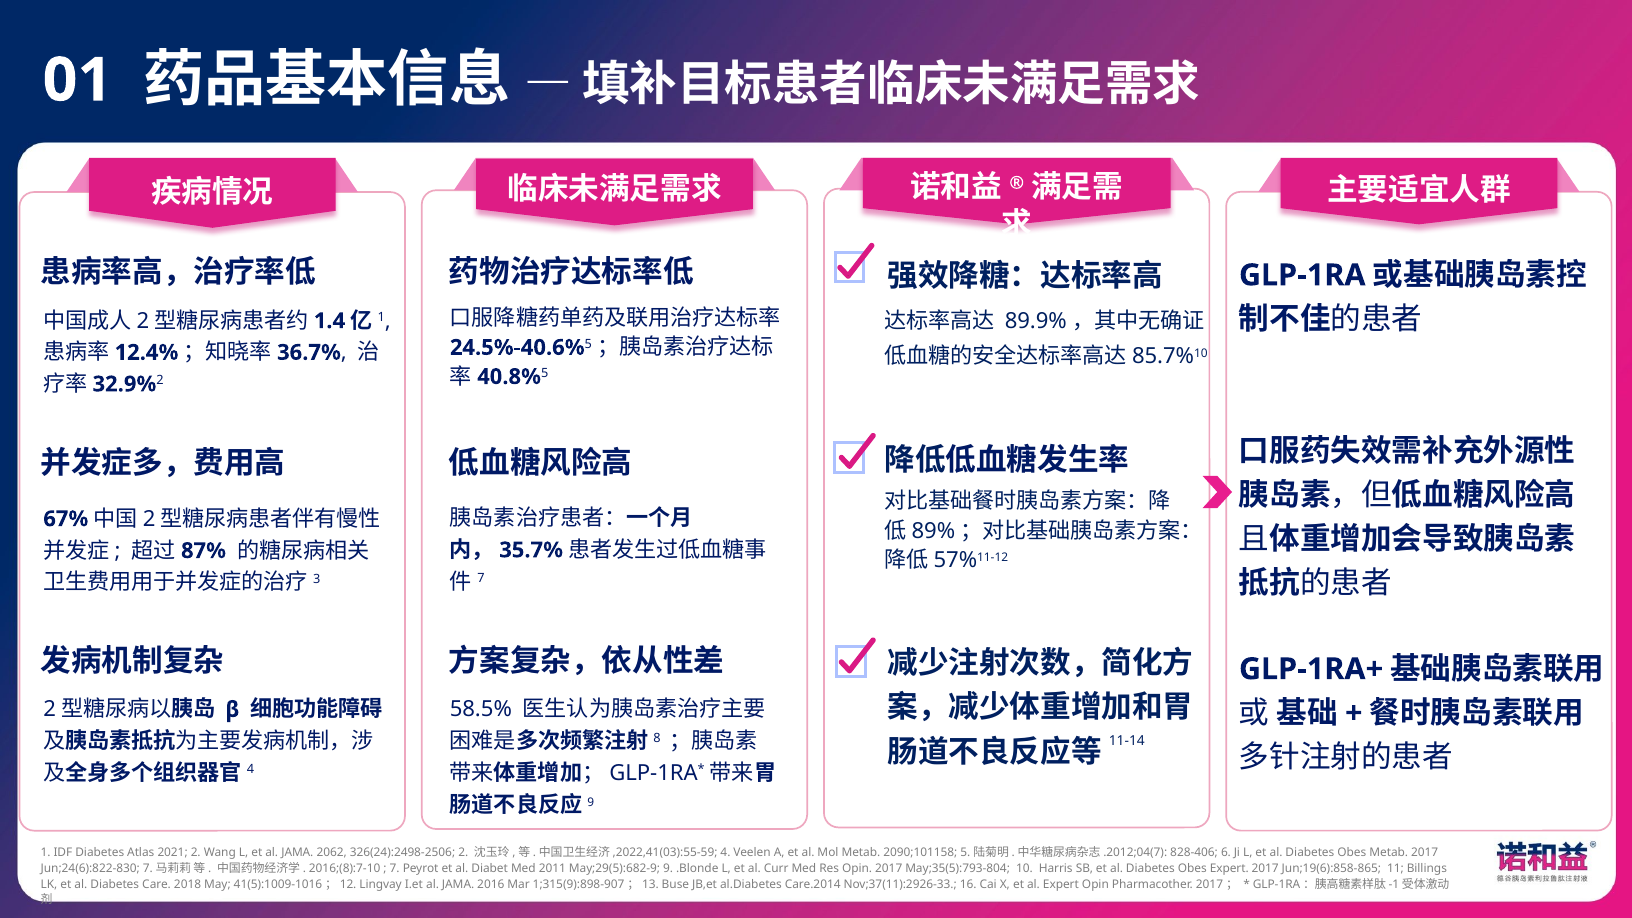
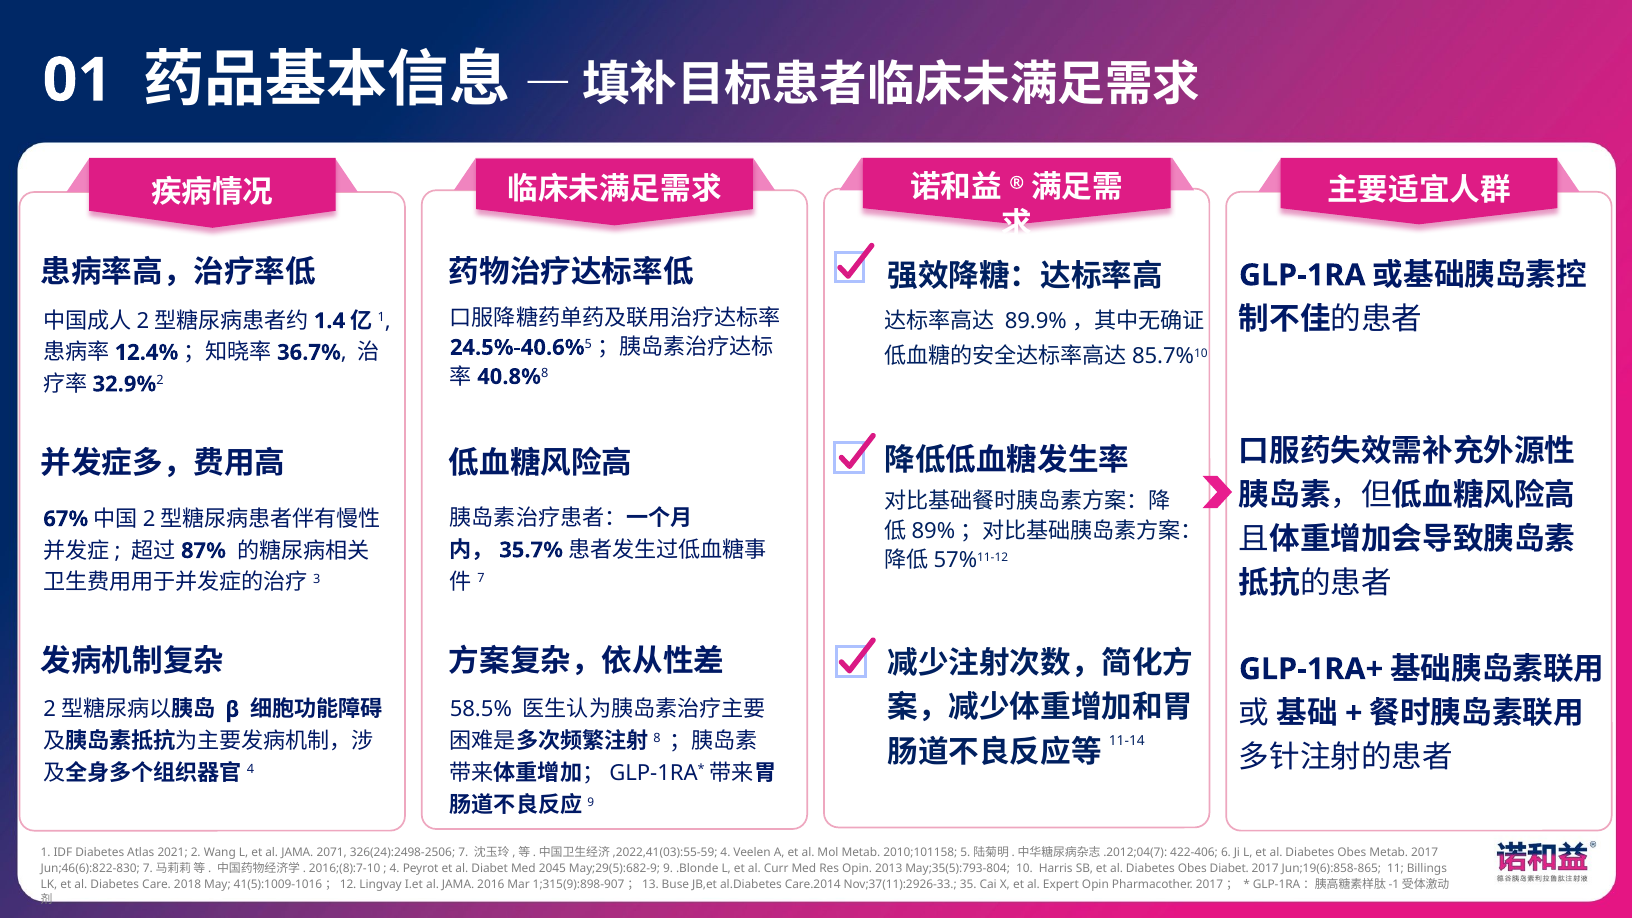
5 at (545, 373): 5 -> 8
2062: 2062 -> 2071
326(24):2498-2506 2: 2 -> 7
2090;101158: 2090;101158 -> 2010;101158
828-406: 828-406 -> 422-406
Jun;24(6):822-830: Jun;24(6):822-830 -> Jun;46(6):822-830
7 at (395, 869): 7 -> 4
2011: 2011 -> 2045
Opin 2017: 2017 -> 2013
Obes Expert: Expert -> Diabet
16: 16 -> 35
